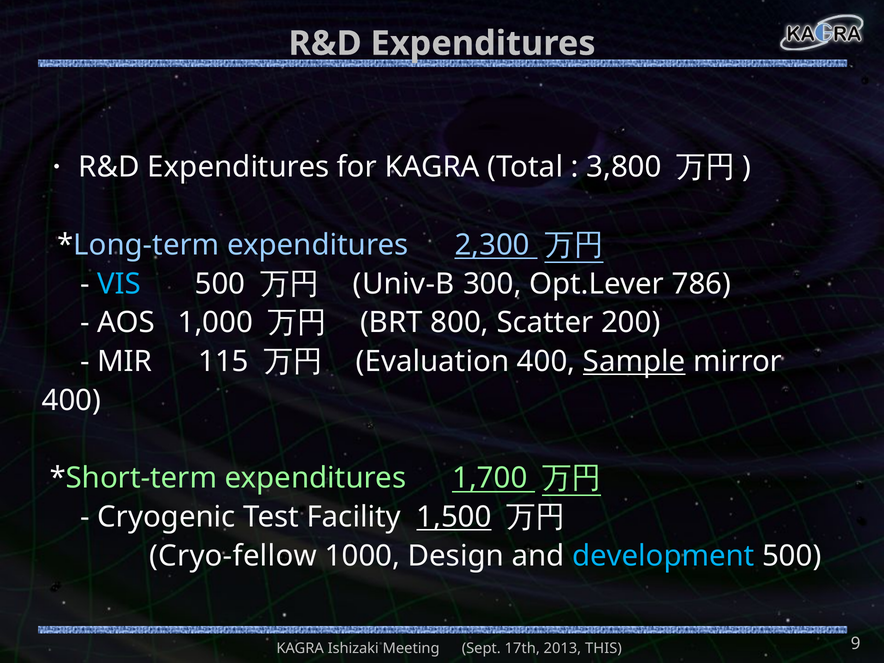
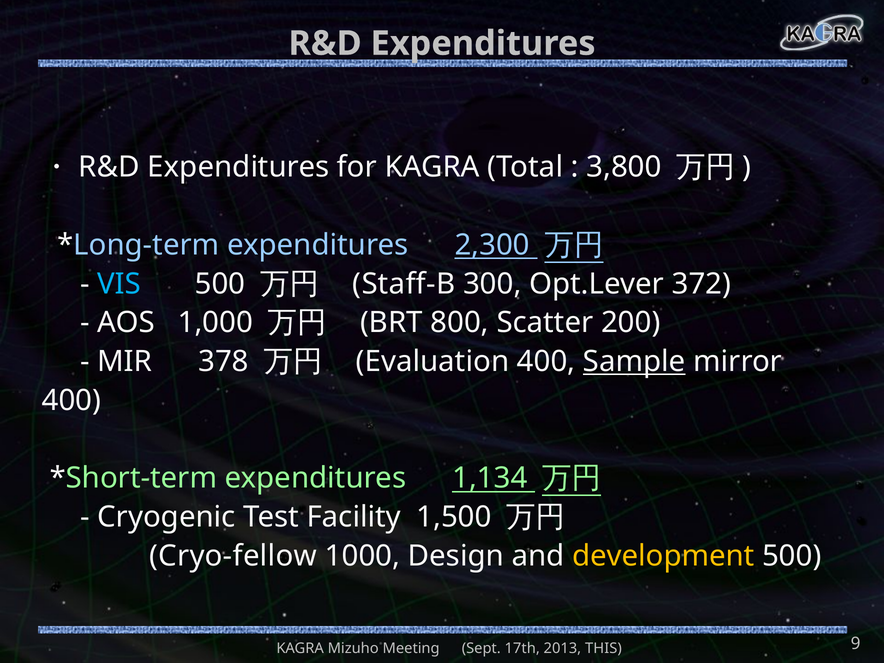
Univ-B: Univ-B -> Staff-B
786: 786 -> 372
115: 115 -> 378
1,700: 1,700 -> 1,134
1,500 underline: present -> none
development colour: light blue -> yellow
Ishizaki: Ishizaki -> Mizuho
